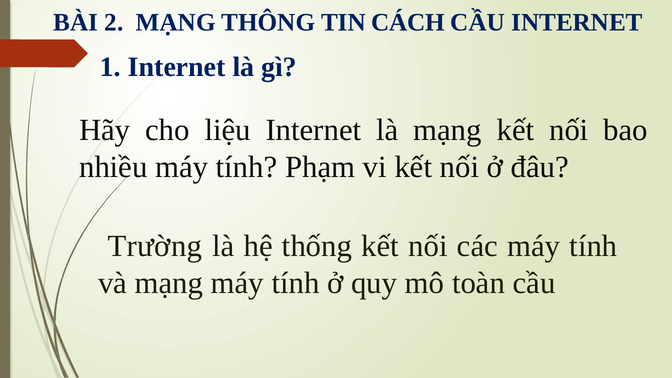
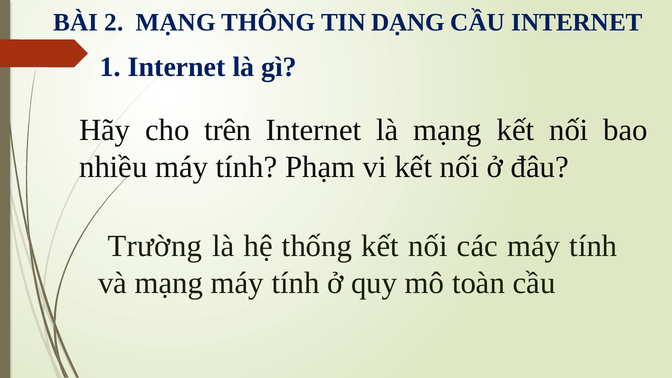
CÁCH: CÁCH -> DẠNG
liệu: liệu -> trên
